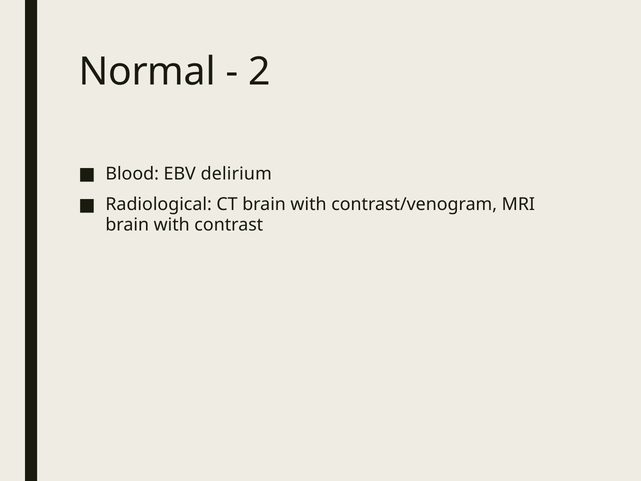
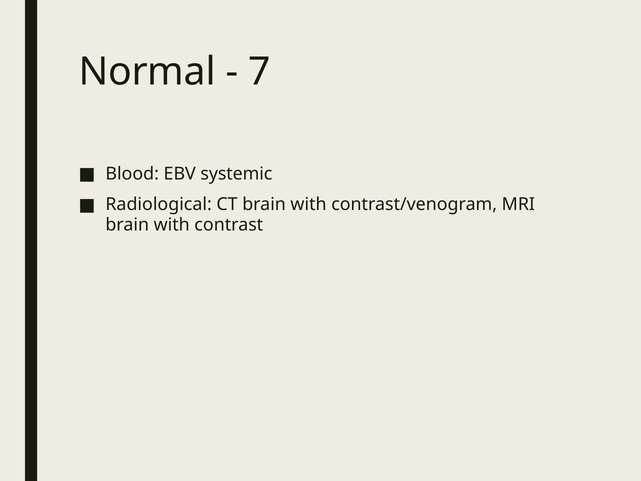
2: 2 -> 7
delirium: delirium -> systemic
